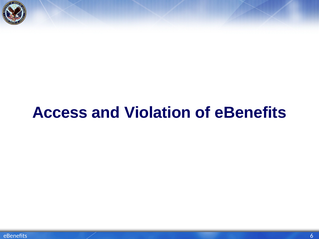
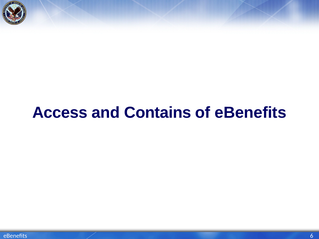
Violation: Violation -> Contains
